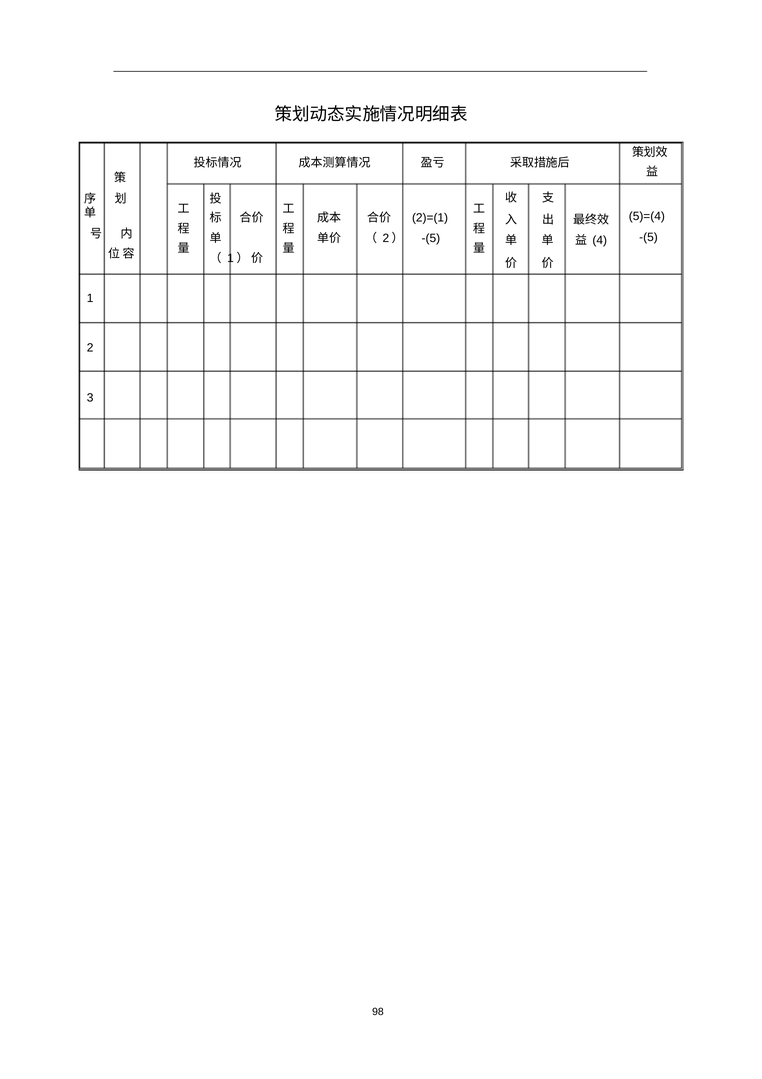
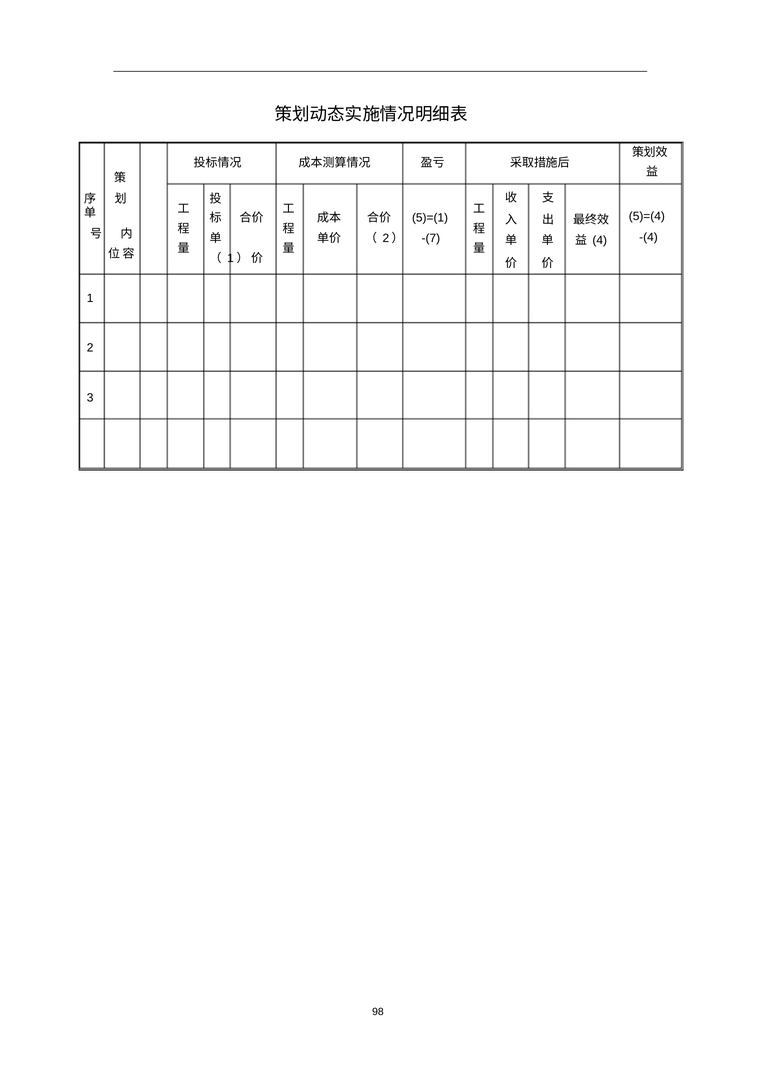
2)=(1: 2)=(1 -> 5)=(1
2） -(5: -(5 -> -(7
-(5 at (648, 237): -(5 -> -(4
